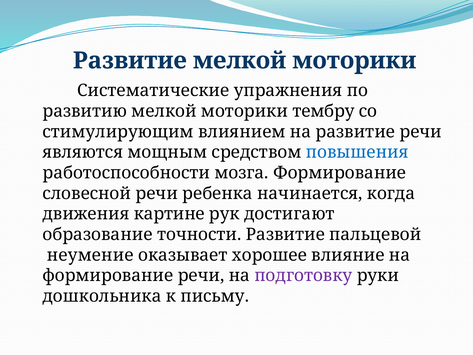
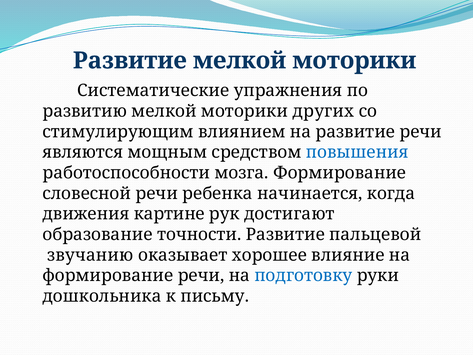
тембру: тембру -> других
неумение: неумение -> звучанию
подготовку colour: purple -> blue
